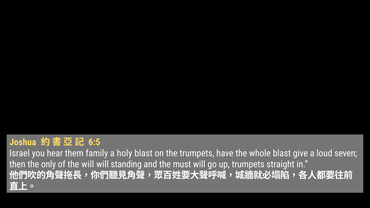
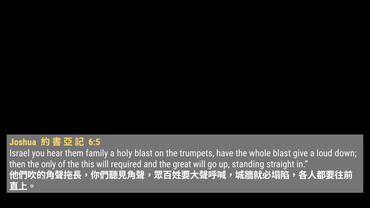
seven: seven -> down
the will: will -> this
standing: standing -> required
must: must -> great
up trumpets: trumpets -> standing
